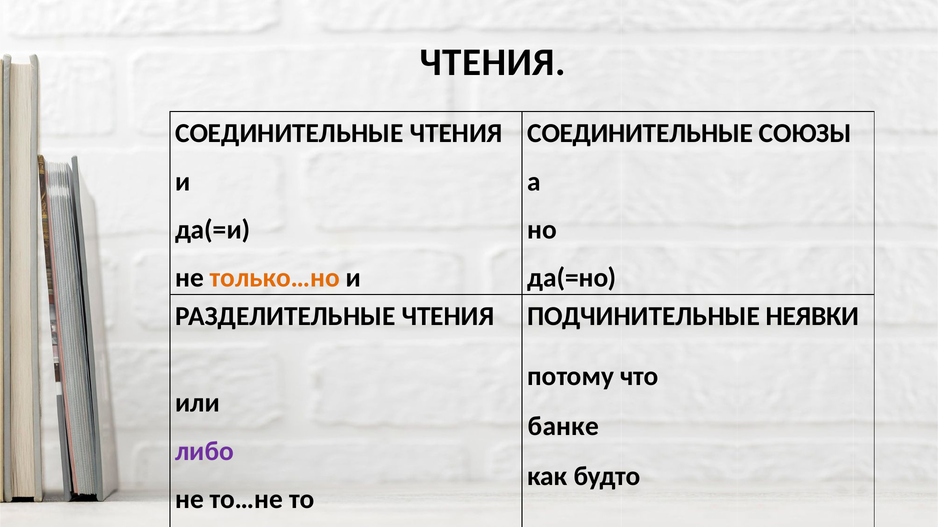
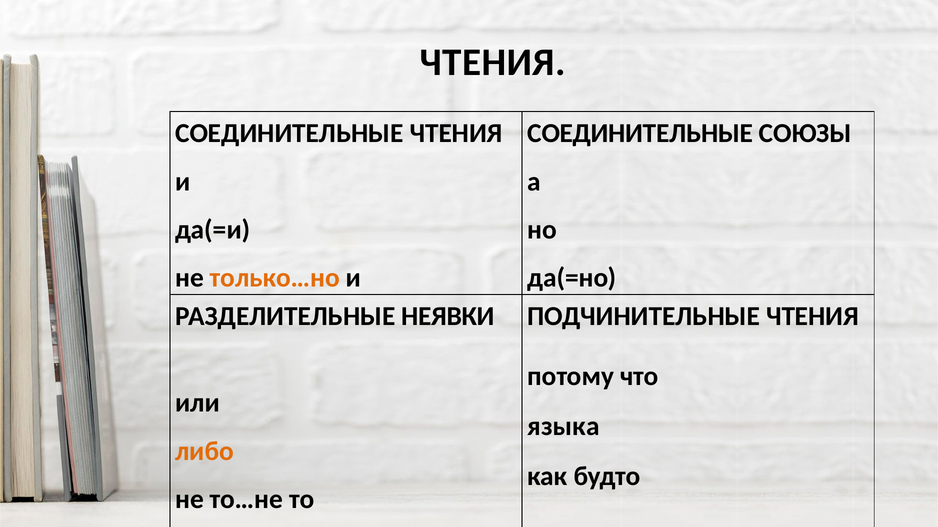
РАЗДЕЛИТЕЛЬНЫЕ ЧТЕНИЯ: ЧТЕНИЯ -> НЕЯВКИ
ПОДЧИНИТЕЛЬНЫЕ НЕЯВКИ: НЕЯВКИ -> ЧТЕНИЯ
банке: банке -> языка
либо colour: purple -> orange
